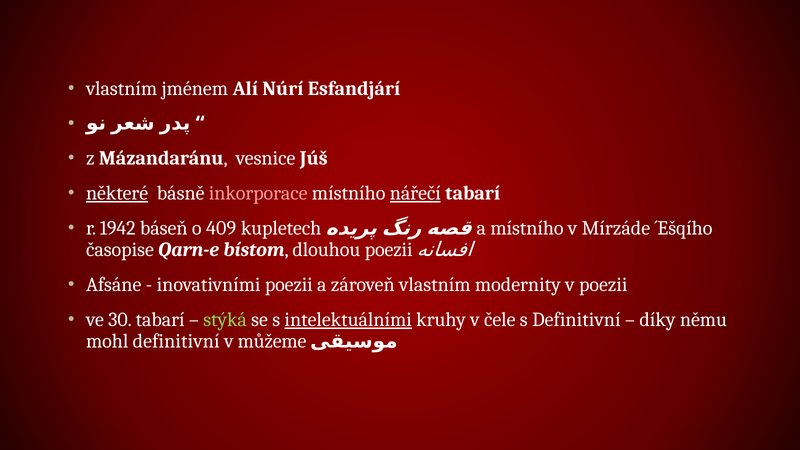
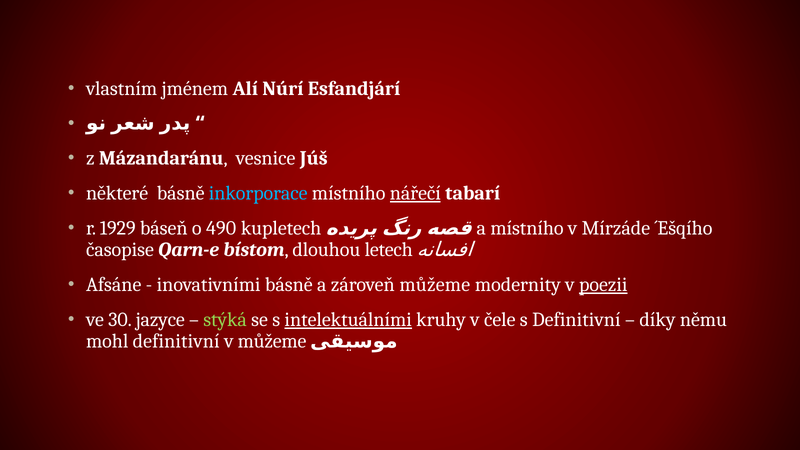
některé underline: present -> none
inkorporace colour: pink -> light blue
1942: 1942 -> 1929
409: 409 -> 490
dlouhou poezii: poezii -> letech
inovativními poezii: poezii -> básně
zároveň vlastním: vlastním -> můžeme
poezii at (603, 285) underline: none -> present
30 tabarí: tabarí -> jazyce
